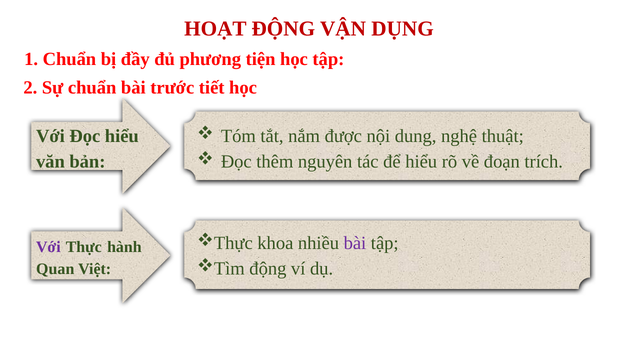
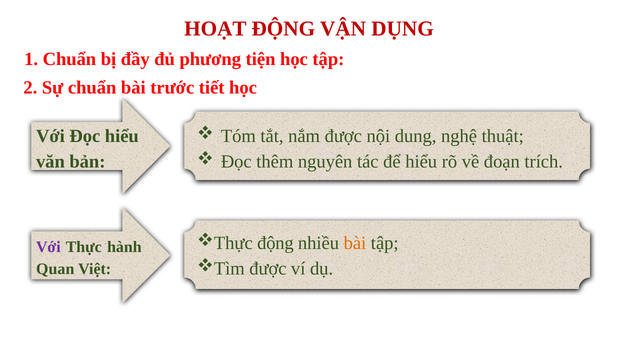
khoa at (275, 243): khoa -> động
bài at (355, 243) colour: purple -> orange
động at (268, 269): động -> được
